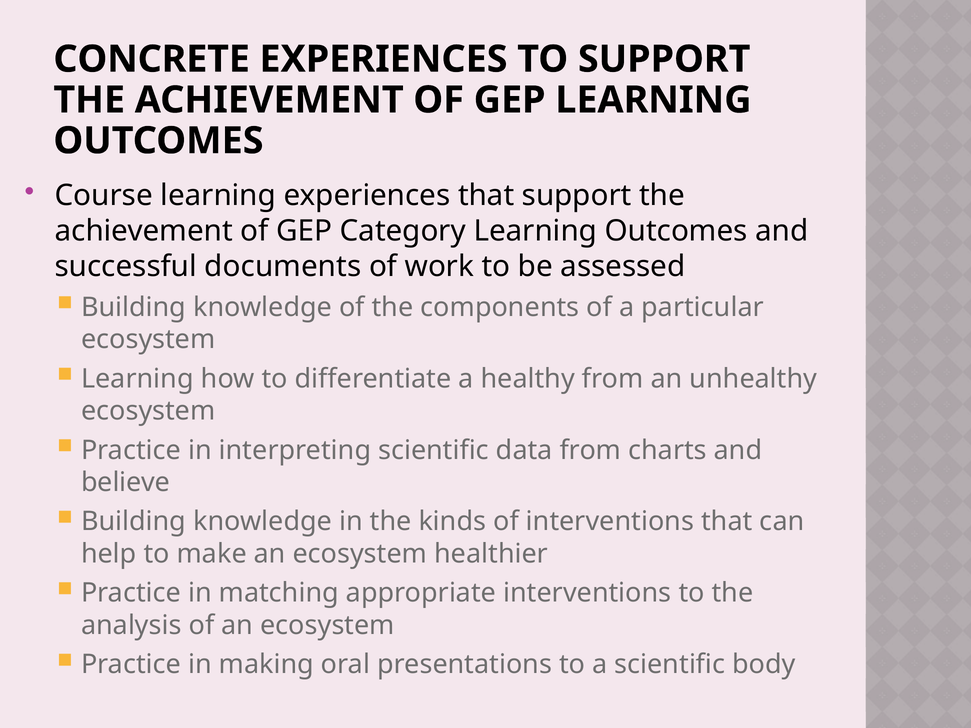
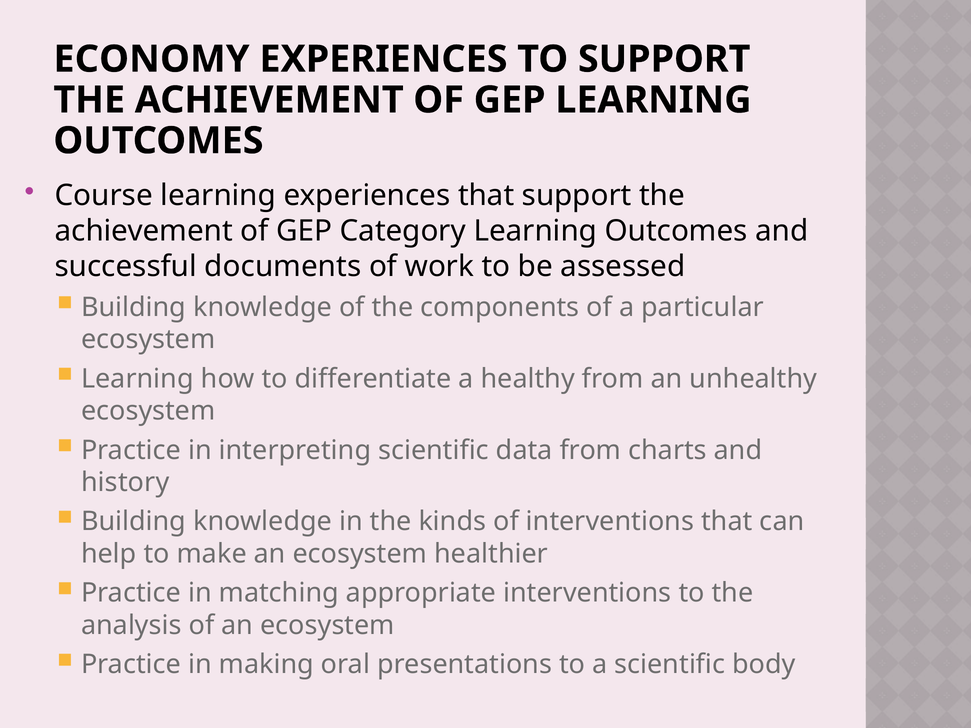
CONCRETE: CONCRETE -> ECONOMY
believe: believe -> history
